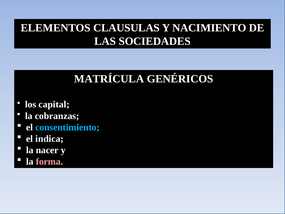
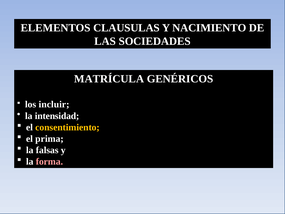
capital: capital -> incluir
cobranzas: cobranzas -> intensidad
consentimiento colour: light blue -> yellow
indica: indica -> prima
nacer: nacer -> falsas
